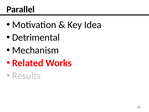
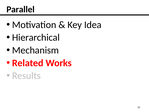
Detrimental: Detrimental -> Hierarchical
